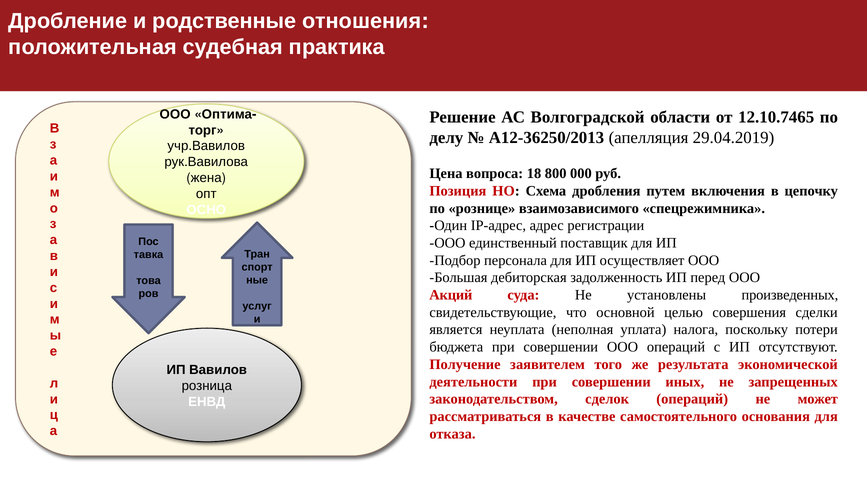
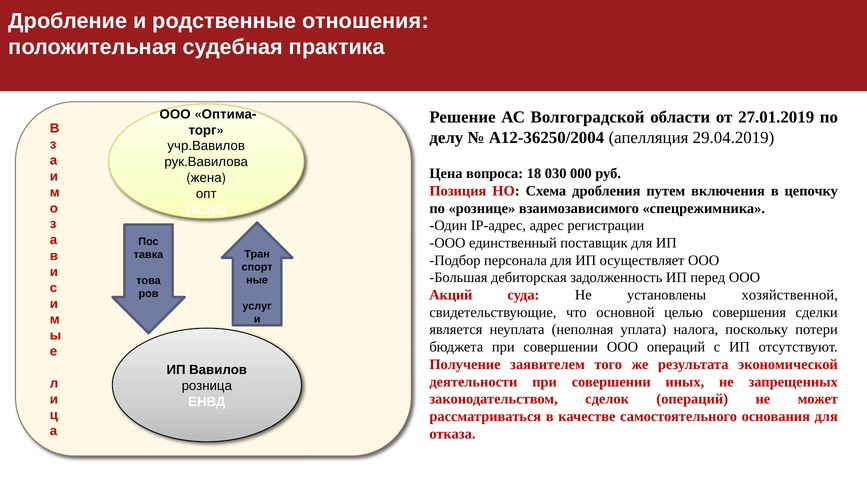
12.10.7465: 12.10.7465 -> 27.01.2019
А12-36250/2013: А12-36250/2013 -> А12-36250/2004
800: 800 -> 030
произведенных: произведенных -> хозяйственной
